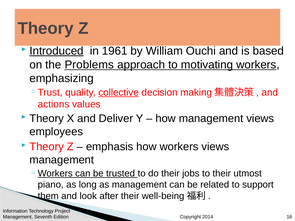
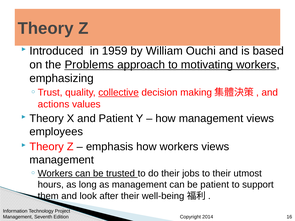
Introduced underline: present -> none
1961: 1961 -> 1959
and Deliver: Deliver -> Patient
piano: piano -> hours
be related: related -> patient
